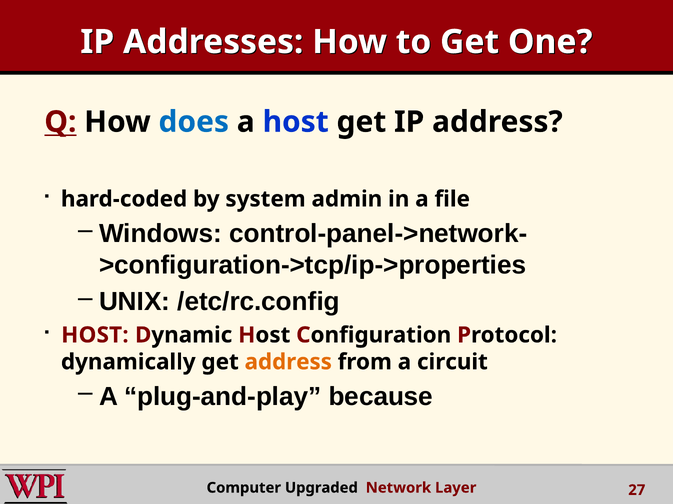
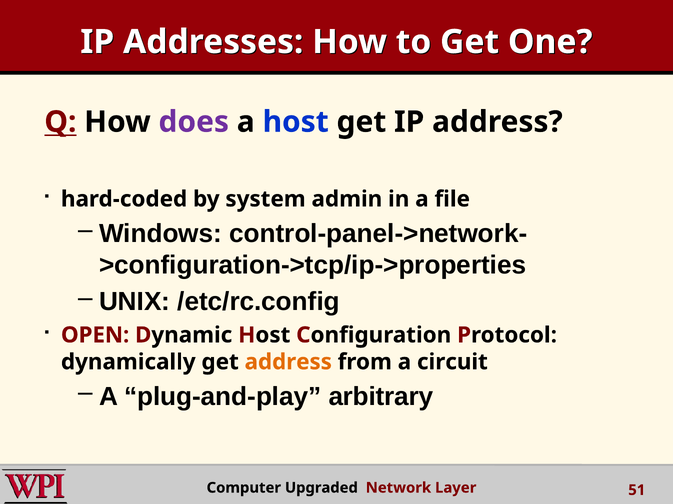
does colour: blue -> purple
HOST at (95, 336): HOST -> OPEN
because: because -> arbitrary
27: 27 -> 51
